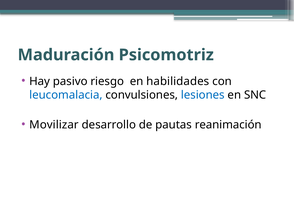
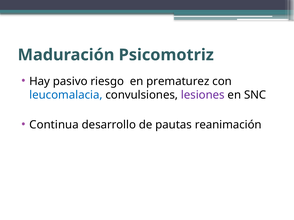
habilidades: habilidades -> prematurez
lesiones colour: blue -> purple
Movilizar: Movilizar -> Continua
